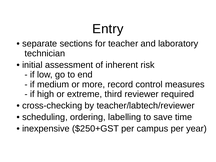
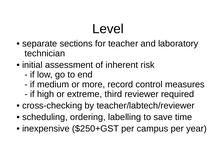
Entry: Entry -> Level
